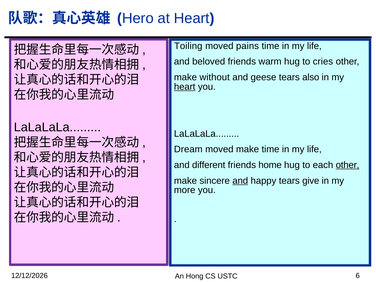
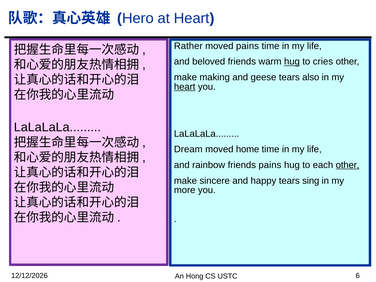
Toiling: Toiling -> Rather
hug at (292, 62) underline: none -> present
without: without -> making
moved make: make -> home
different: different -> rainbow
friends home: home -> pains
and at (240, 181) underline: present -> none
give: give -> sing
